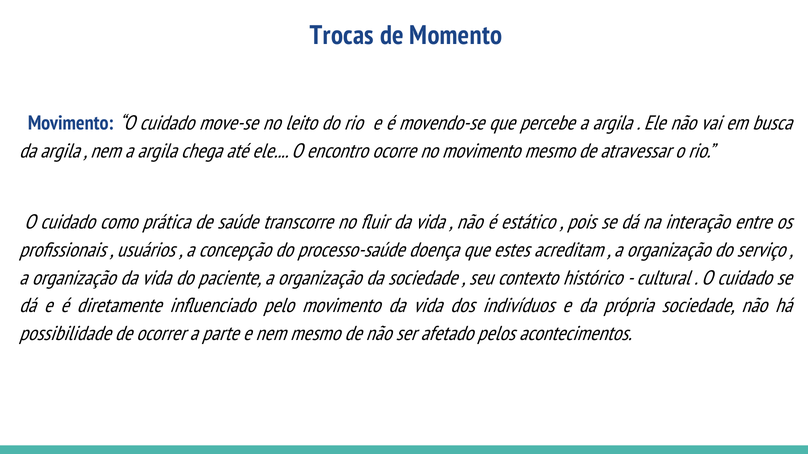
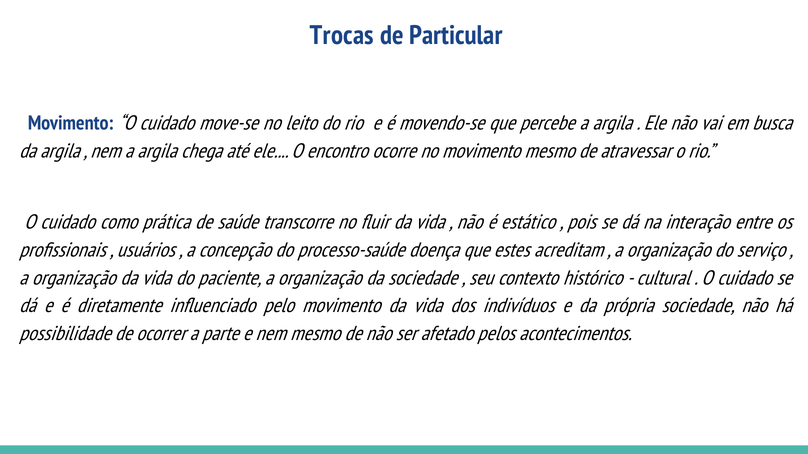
Momento: Momento -> Particular
